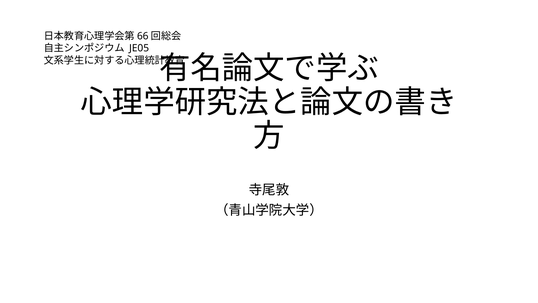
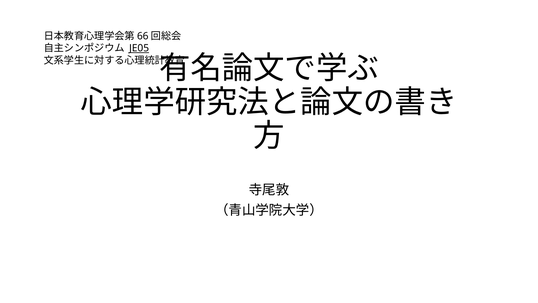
JE05 underline: none -> present
